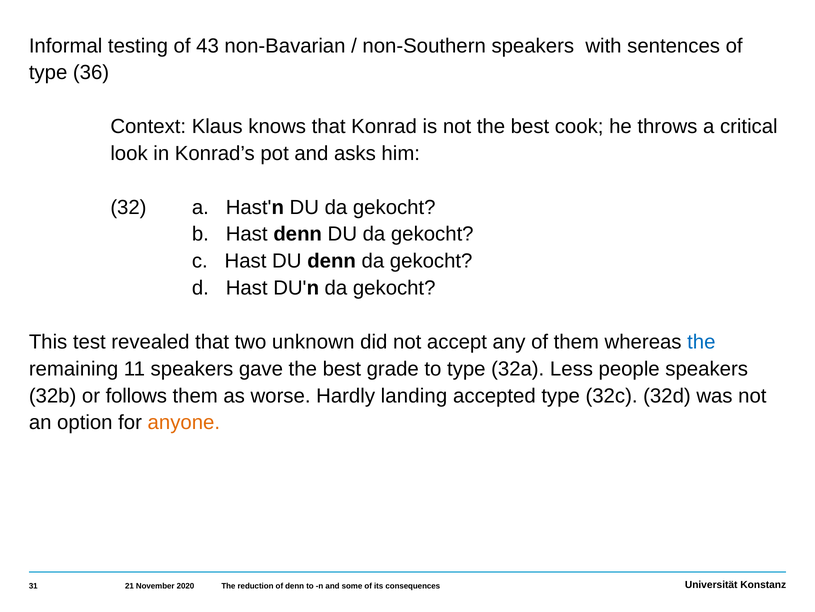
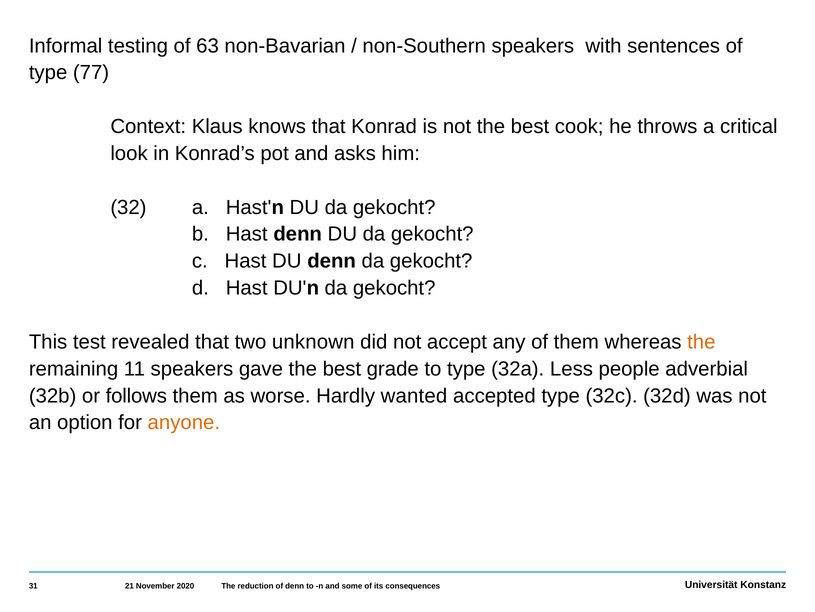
43: 43 -> 63
36: 36 -> 77
the at (701, 342) colour: blue -> orange
people speakers: speakers -> adverbial
landing: landing -> wanted
